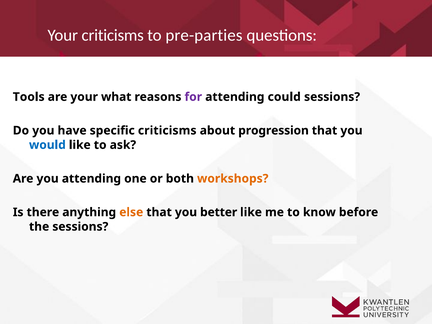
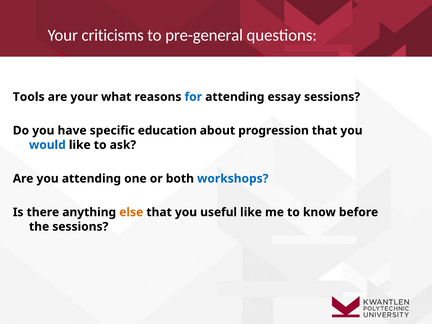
pre-parties: pre-parties -> pre-general
for colour: purple -> blue
could: could -> essay
specific criticisms: criticisms -> education
workshops colour: orange -> blue
better: better -> useful
